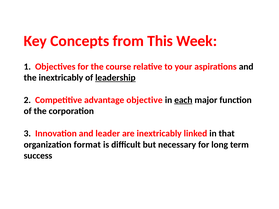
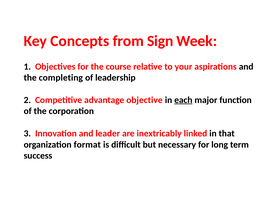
This: This -> Sign
the inextricably: inextricably -> completing
leadership underline: present -> none
